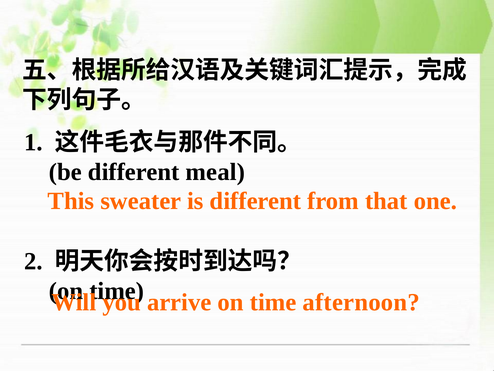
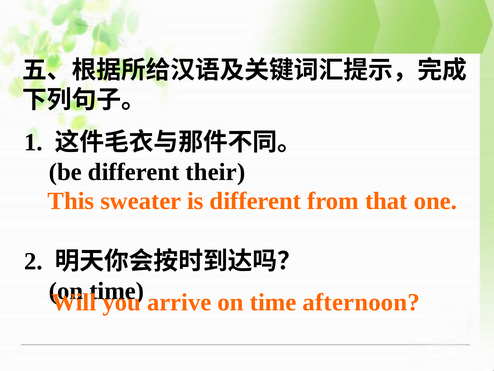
meal: meal -> their
